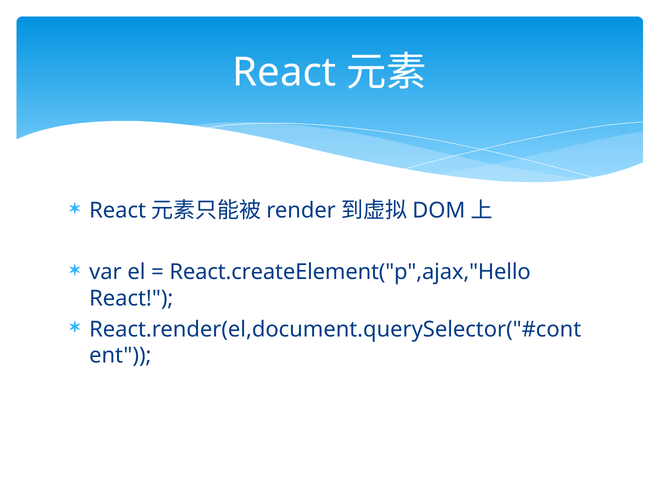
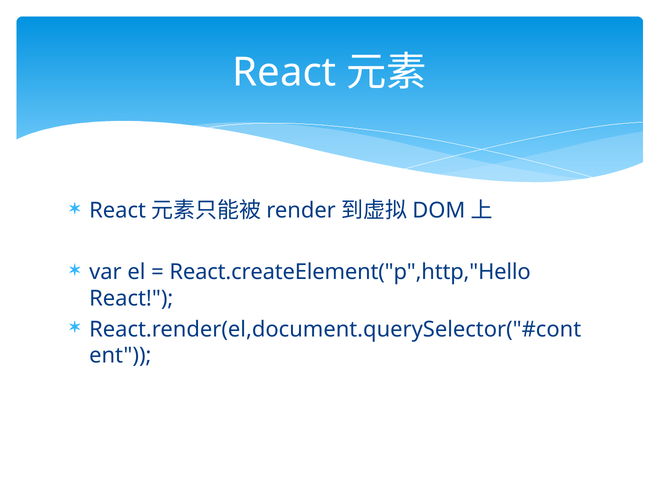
React.createElement("p",ajax,"Hello: React.createElement("p",ajax,"Hello -> React.createElement("p",http,"Hello
